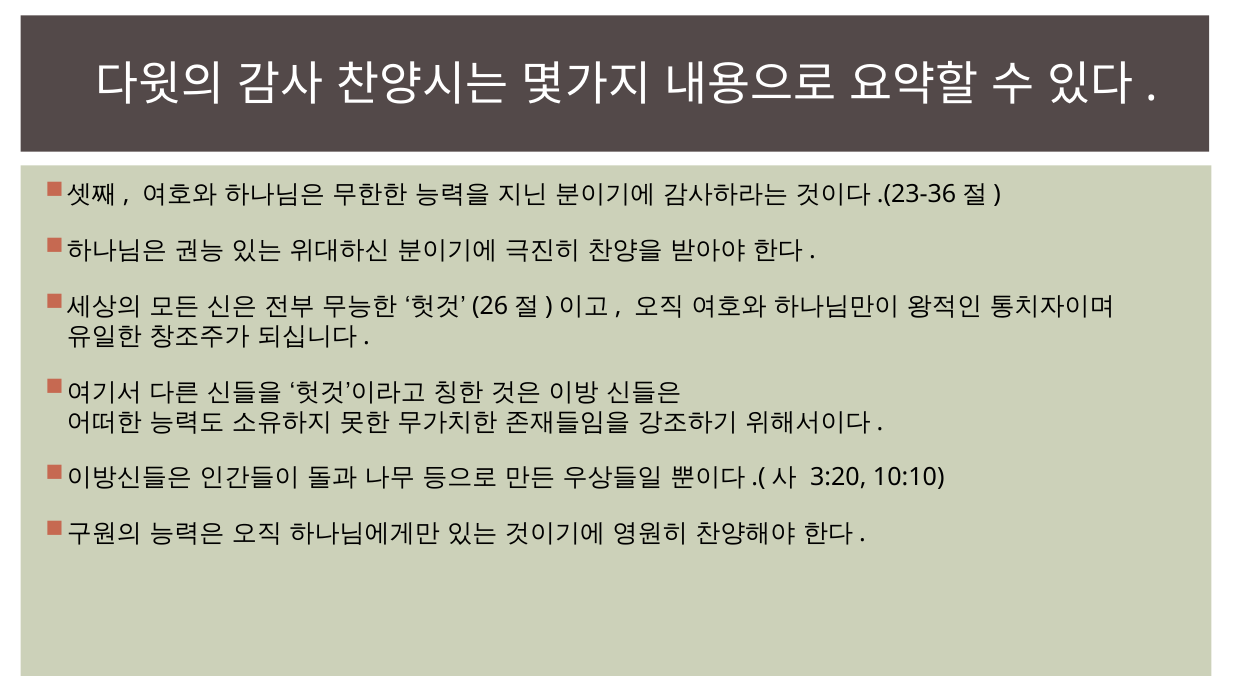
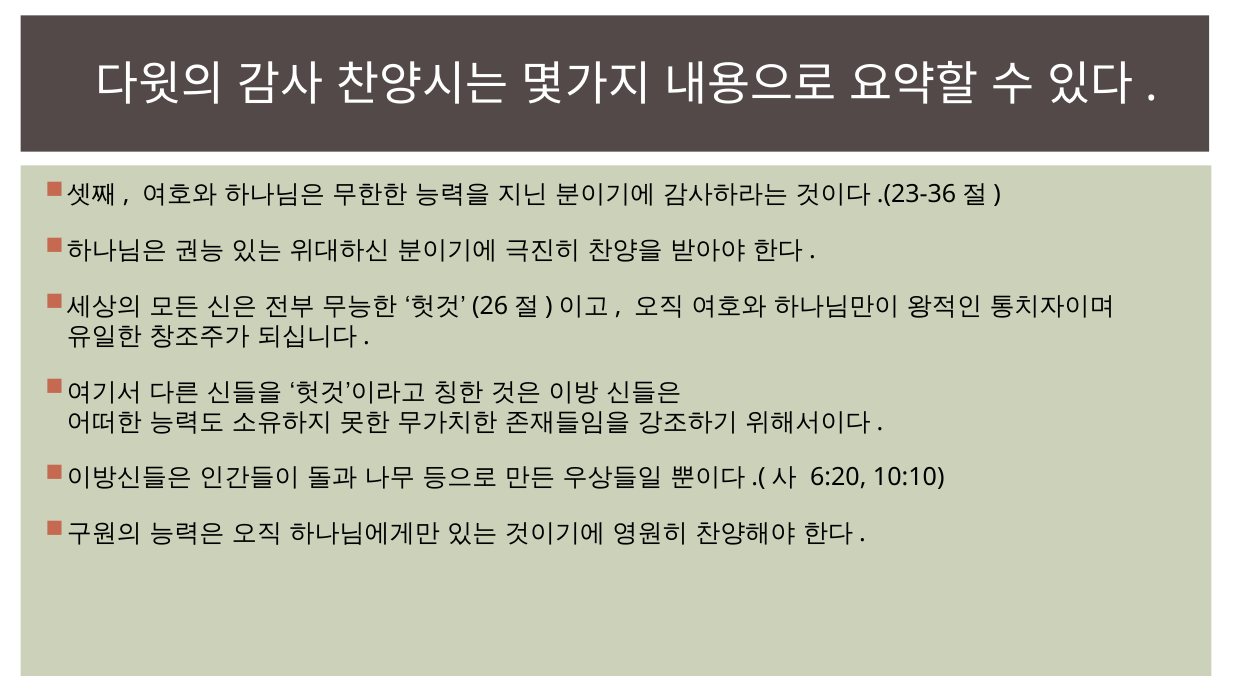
3:20: 3:20 -> 6:20
